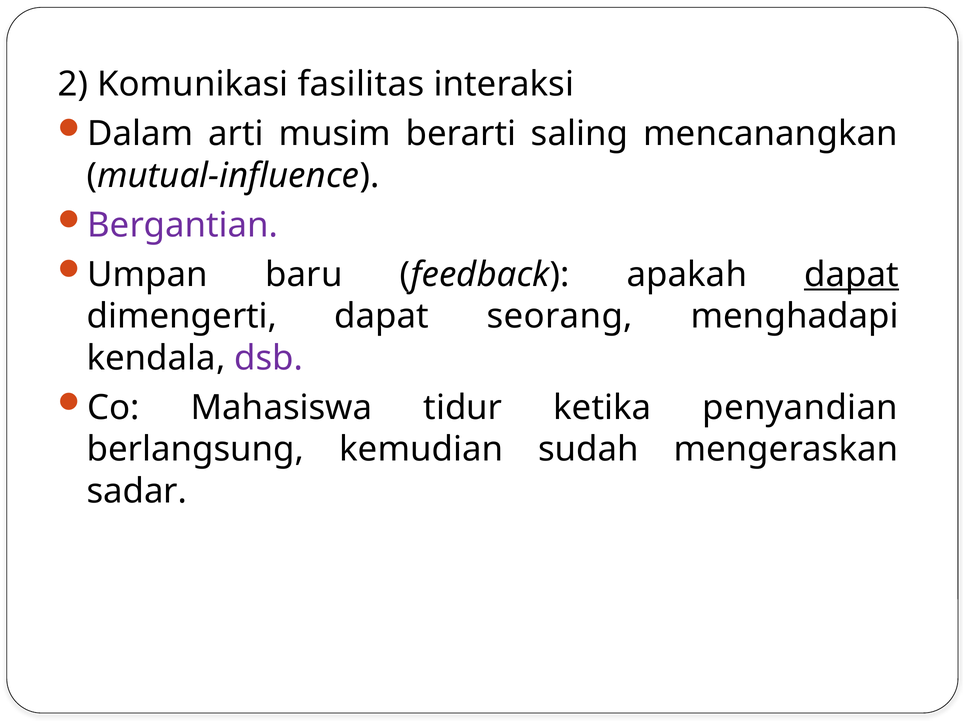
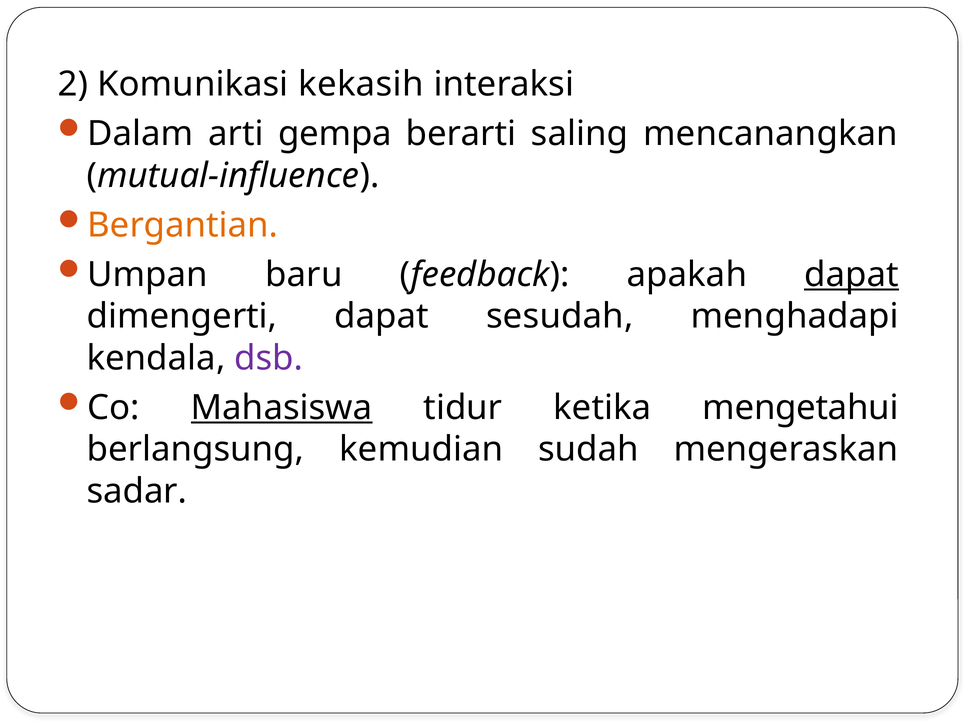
fasilitas: fasilitas -> kekasih
musim: musim -> gempa
Bergantian colour: purple -> orange
seorang: seorang -> sesudah
Mahasiswa underline: none -> present
penyandian: penyandian -> mengetahui
